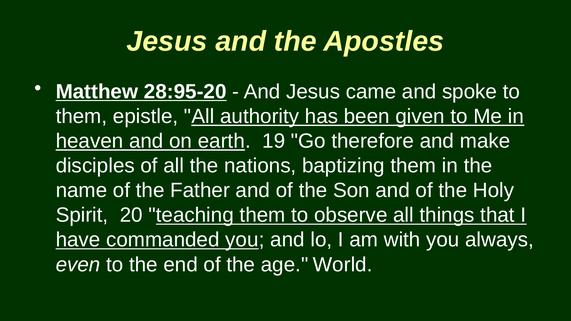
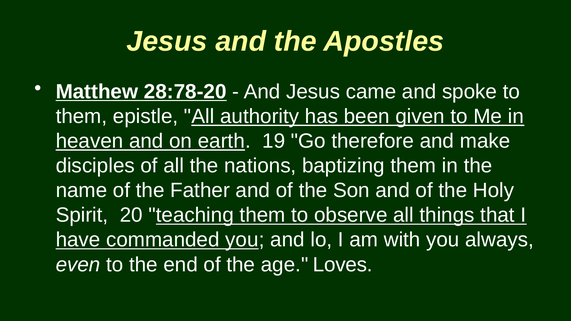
28:95-20: 28:95-20 -> 28:78-20
World: World -> Loves
